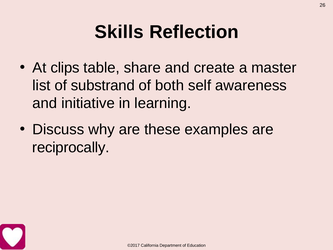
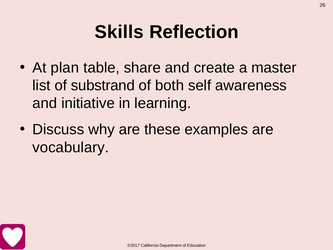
clips: clips -> plan
reciprocally: reciprocally -> vocabulary
